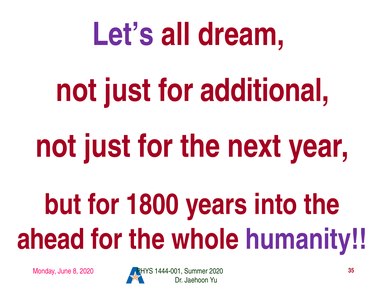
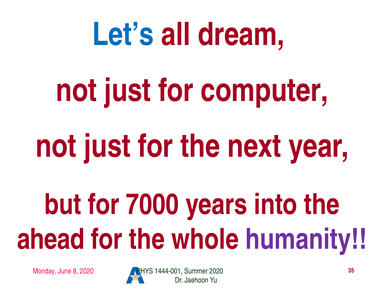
Let’s colour: purple -> blue
additional: additional -> computer
1800: 1800 -> 7000
